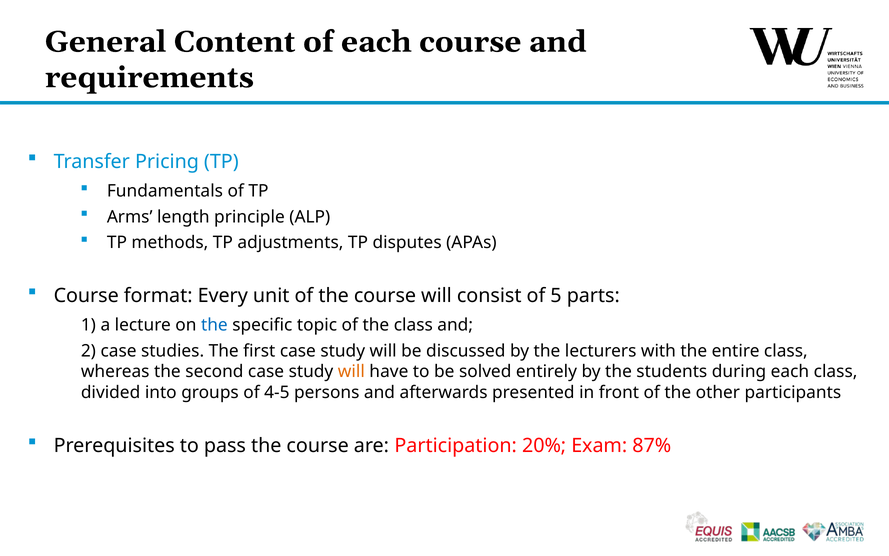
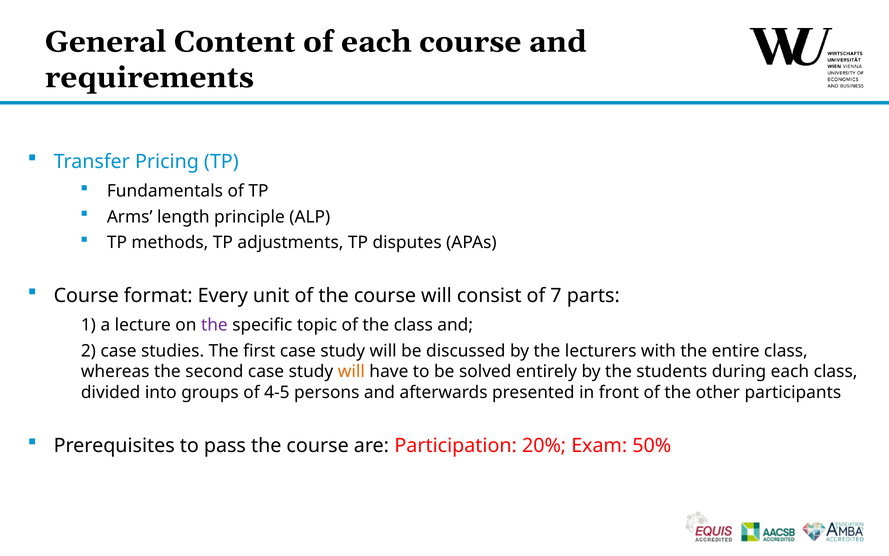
5: 5 -> 7
the at (214, 325) colour: blue -> purple
87%: 87% -> 50%
